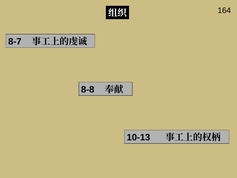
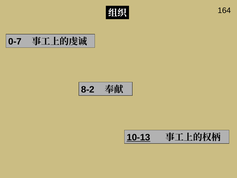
8-7: 8-7 -> 0-7
8-8: 8-8 -> 8-2
10-13 underline: none -> present
